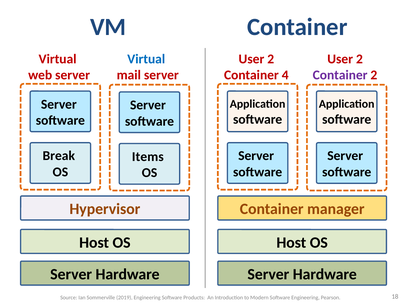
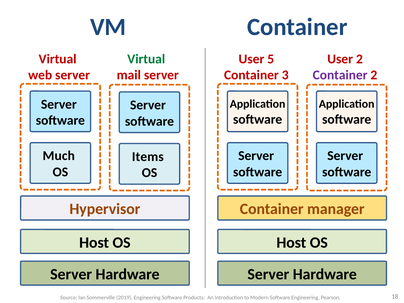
Virtual at (146, 59) colour: blue -> green
2 at (271, 59): 2 -> 5
4: 4 -> 3
Break: Break -> Much
